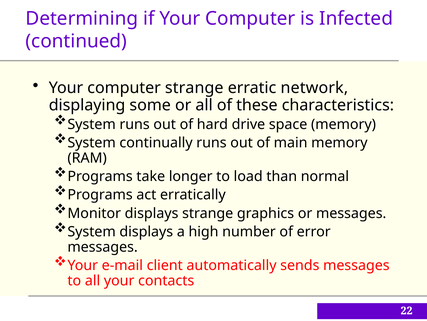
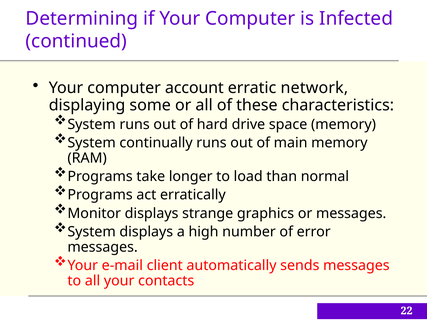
computer strange: strange -> account
